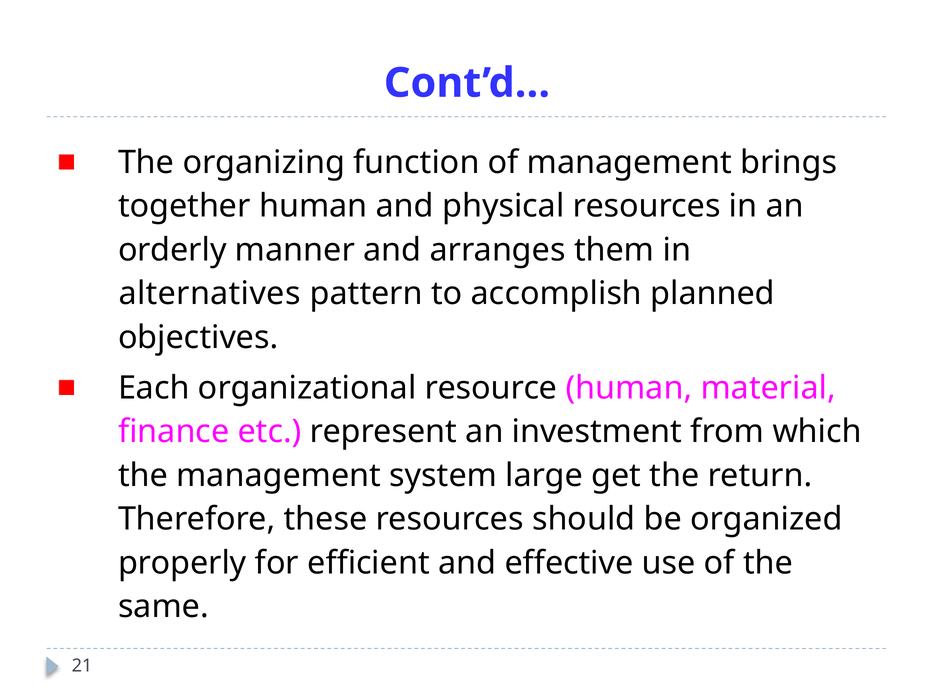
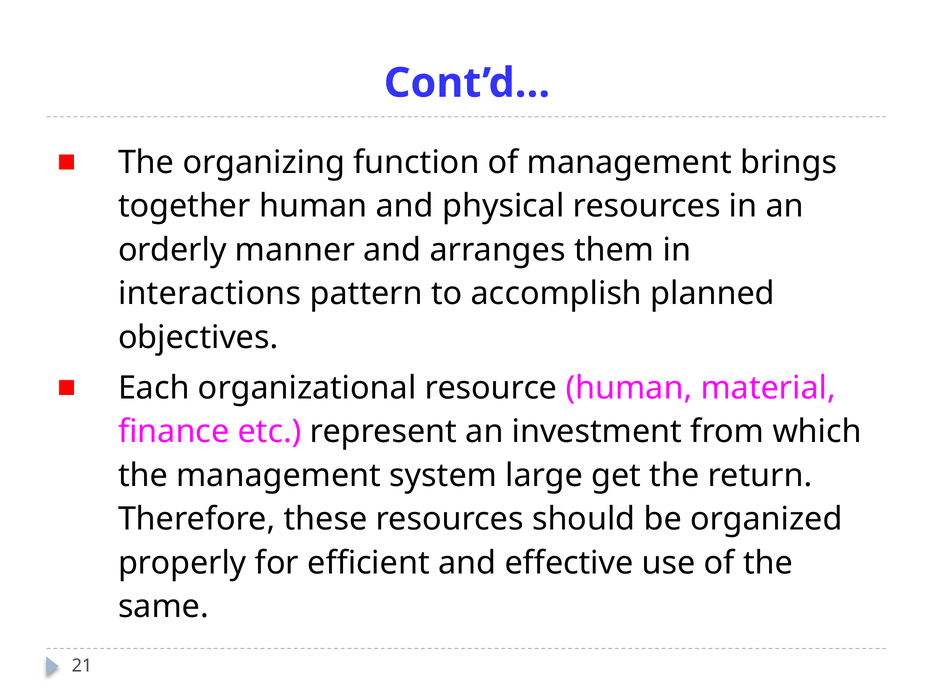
alternatives: alternatives -> interactions
